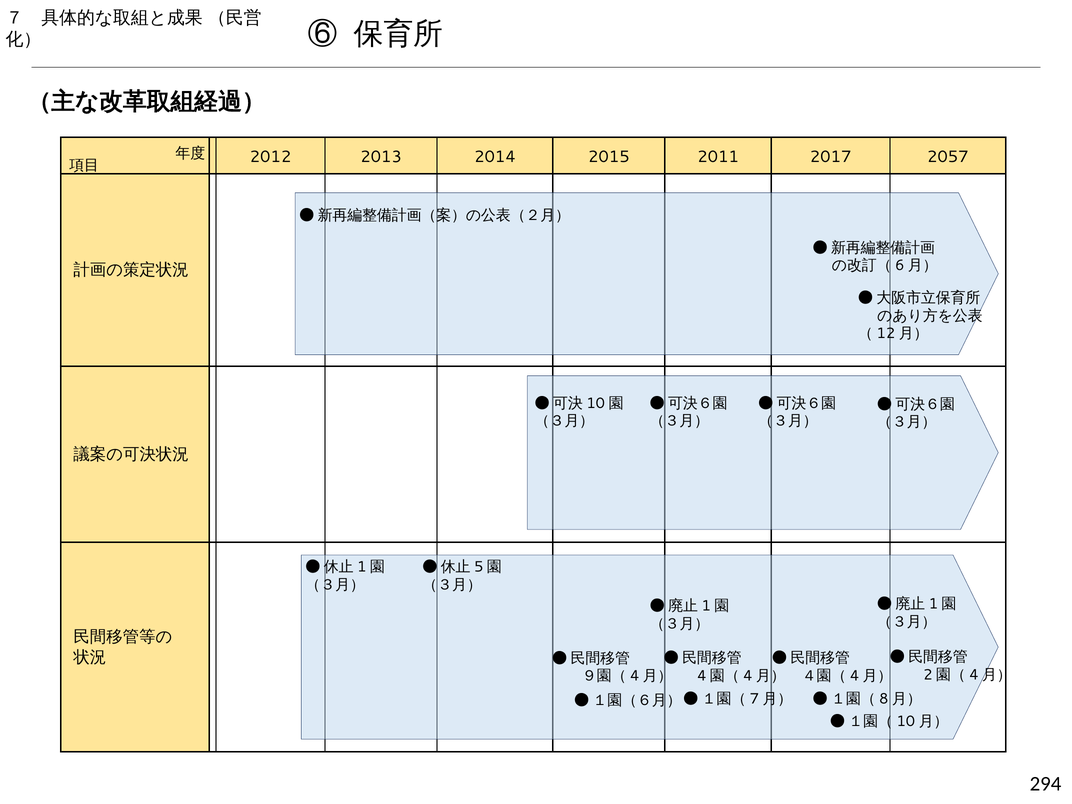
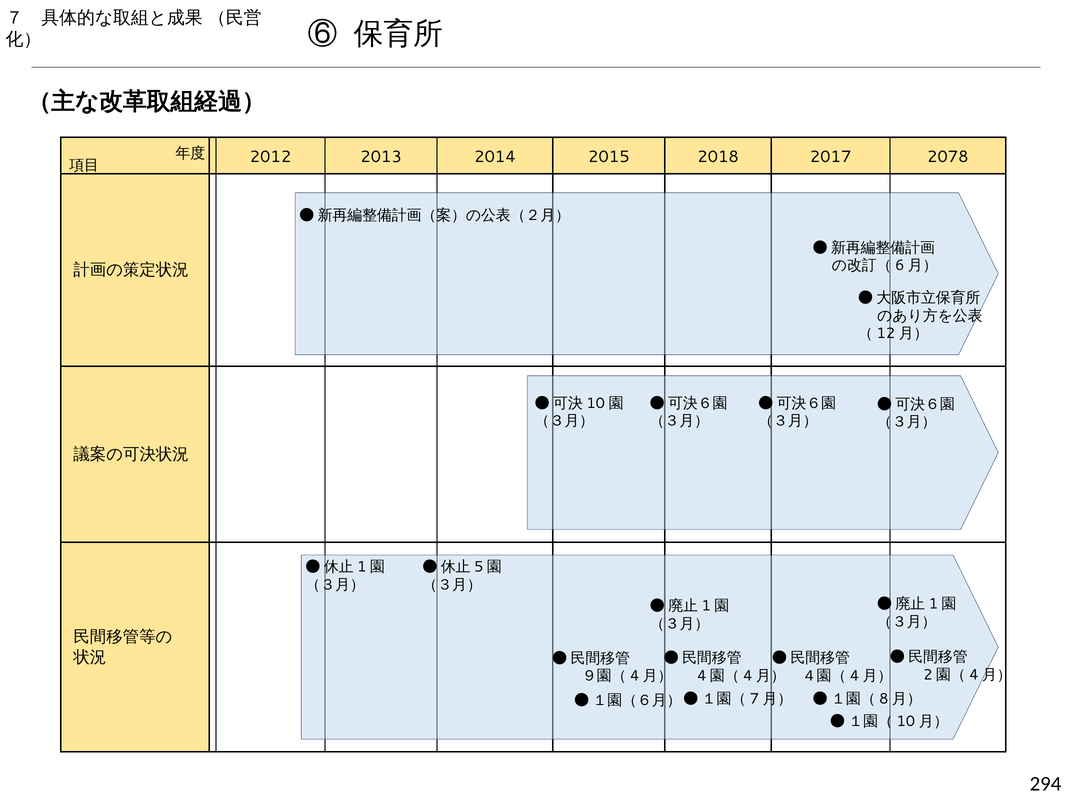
2011: 2011 -> 2018
2057: 2057 -> 2078
